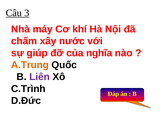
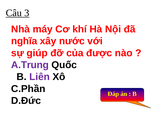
chấm: chấm -> nghĩa
nghĩa: nghĩa -> được
A.Trung colour: orange -> purple
C.Trình: C.Trình -> C.Phần
